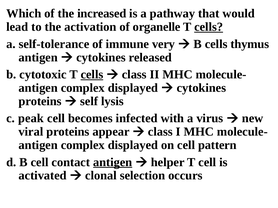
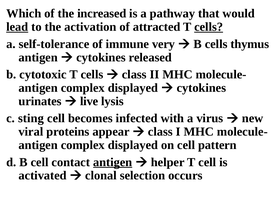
lead underline: none -> present
organelle: organelle -> attracted
cells at (92, 75) underline: present -> none
proteins at (40, 101): proteins -> urinates
self: self -> live
peak: peak -> sting
